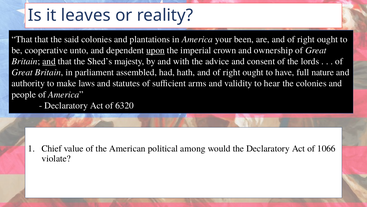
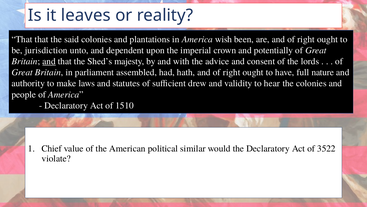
your: your -> wish
cooperative: cooperative -> jurisdiction
upon underline: present -> none
ownership: ownership -> potentially
arms: arms -> drew
6320: 6320 -> 1510
among: among -> similar
1066: 1066 -> 3522
